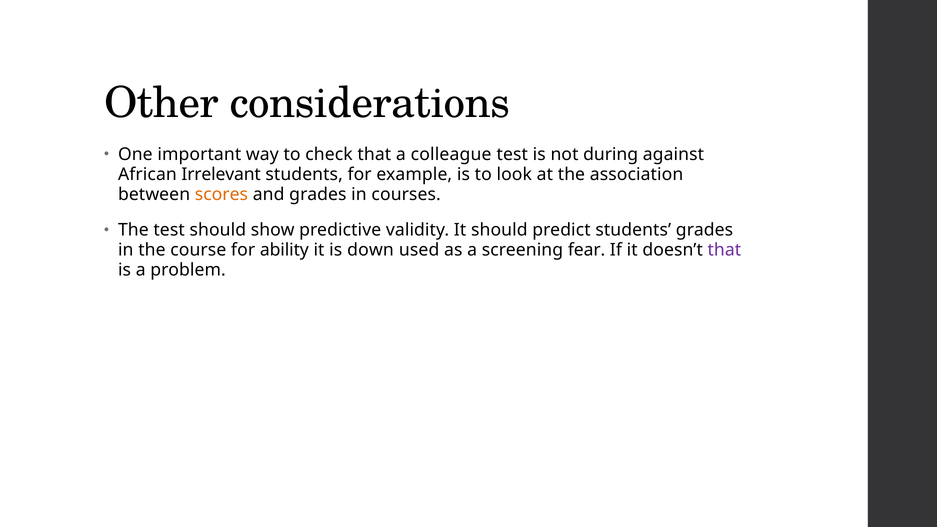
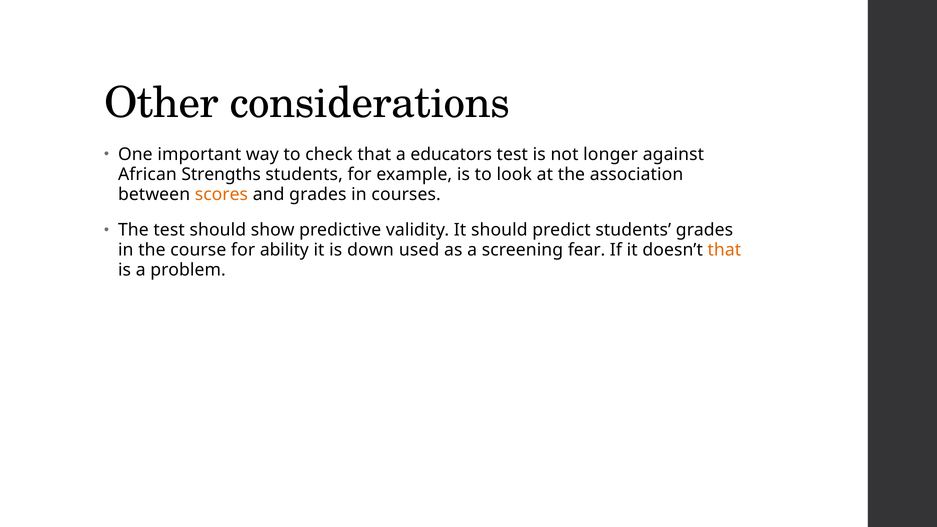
colleague: colleague -> educators
during: during -> longer
Irrelevant: Irrelevant -> Strengths
that at (724, 250) colour: purple -> orange
